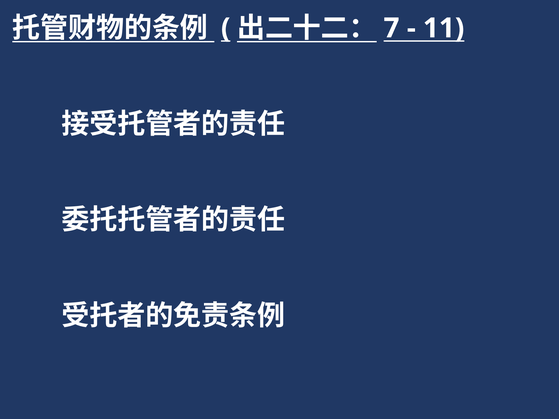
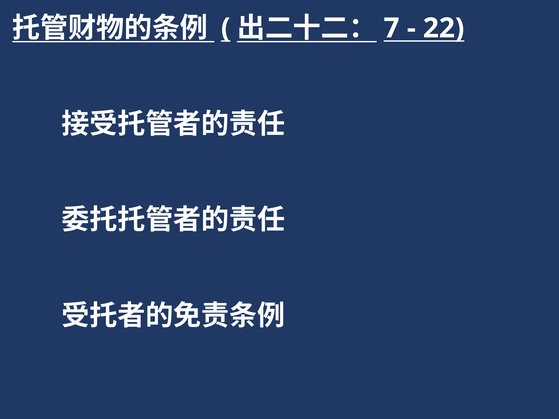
11: 11 -> 22
